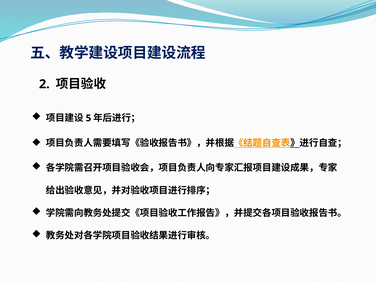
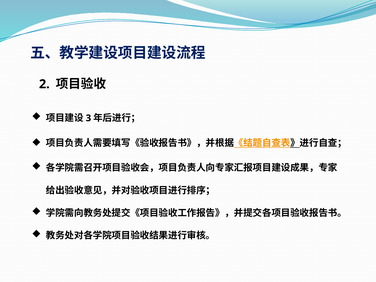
5: 5 -> 3
